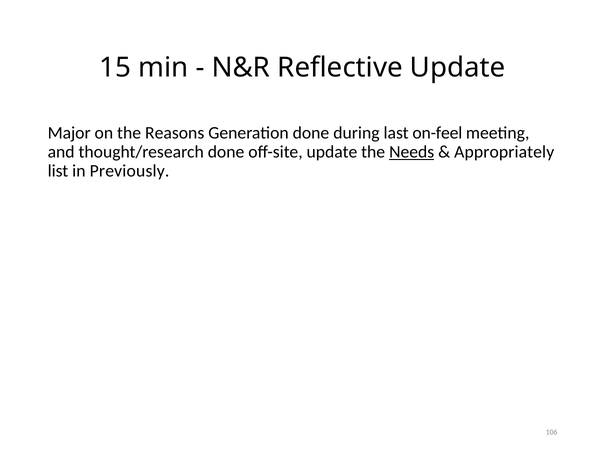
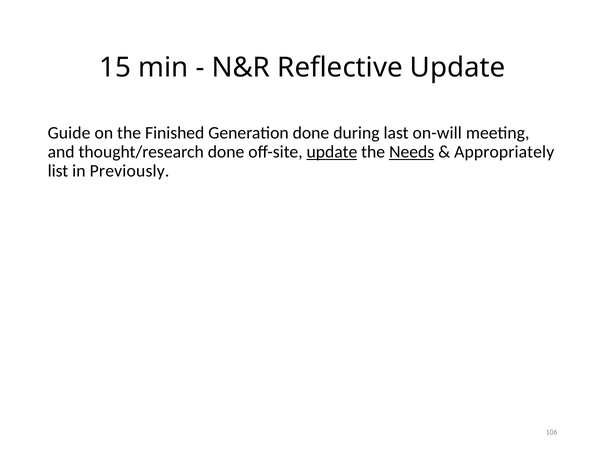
Major: Major -> Guide
Reasons: Reasons -> Finished
on-feel: on-feel -> on-will
update at (332, 152) underline: none -> present
